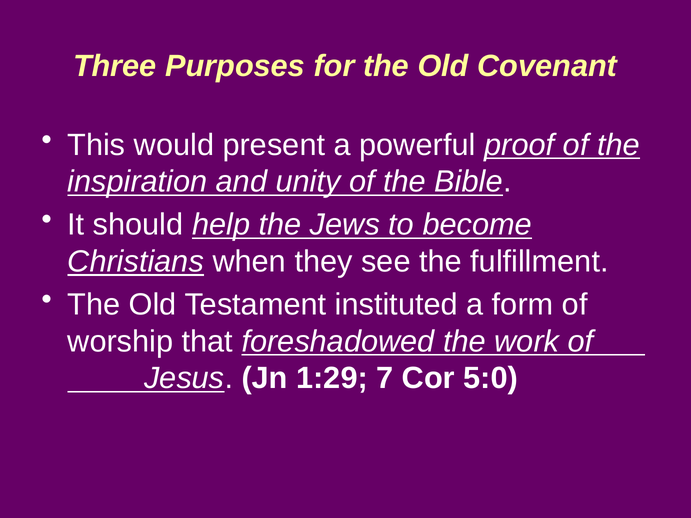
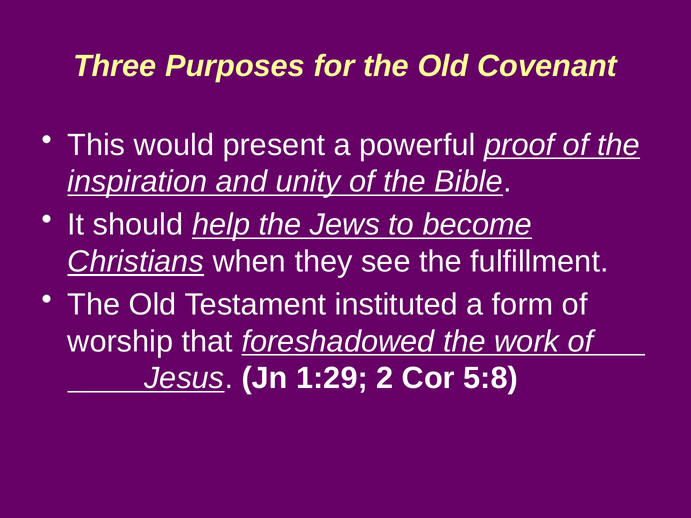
7: 7 -> 2
5:0: 5:0 -> 5:8
